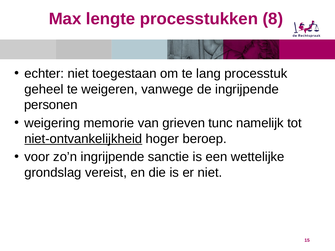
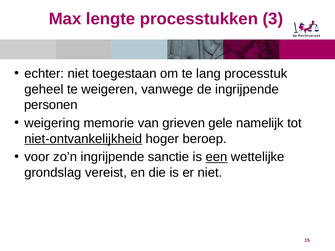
8: 8 -> 3
tunc: tunc -> gele
een underline: none -> present
